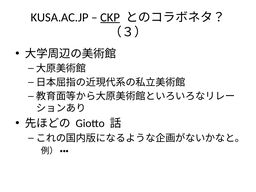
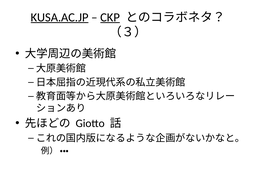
KUSA.AC.JP underline: none -> present
